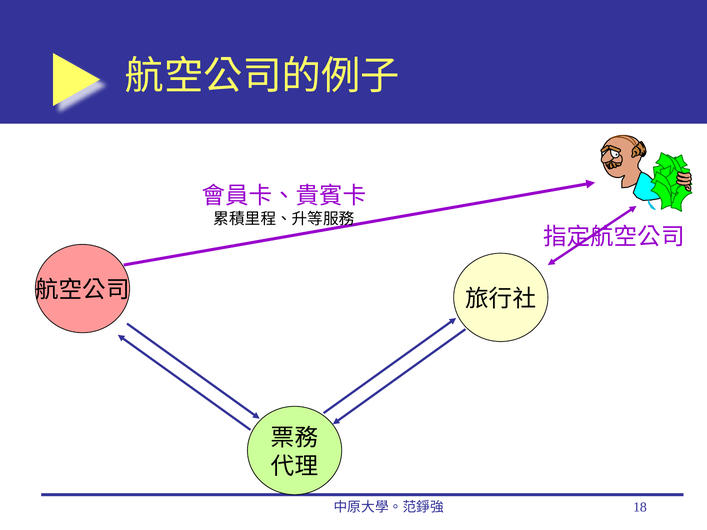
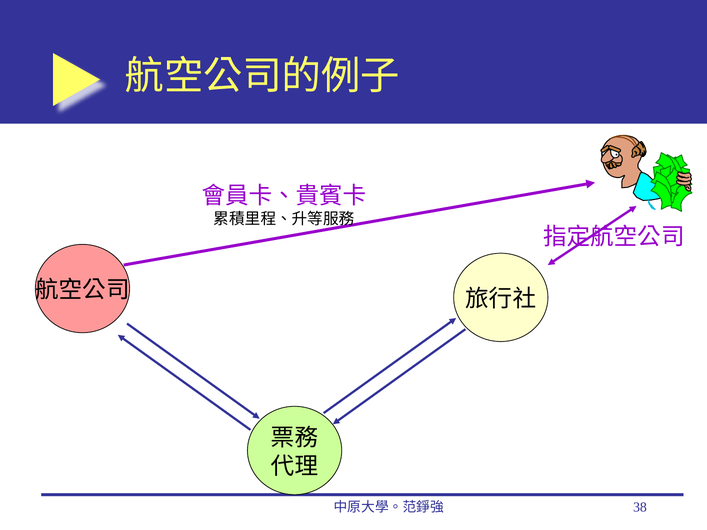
18: 18 -> 38
